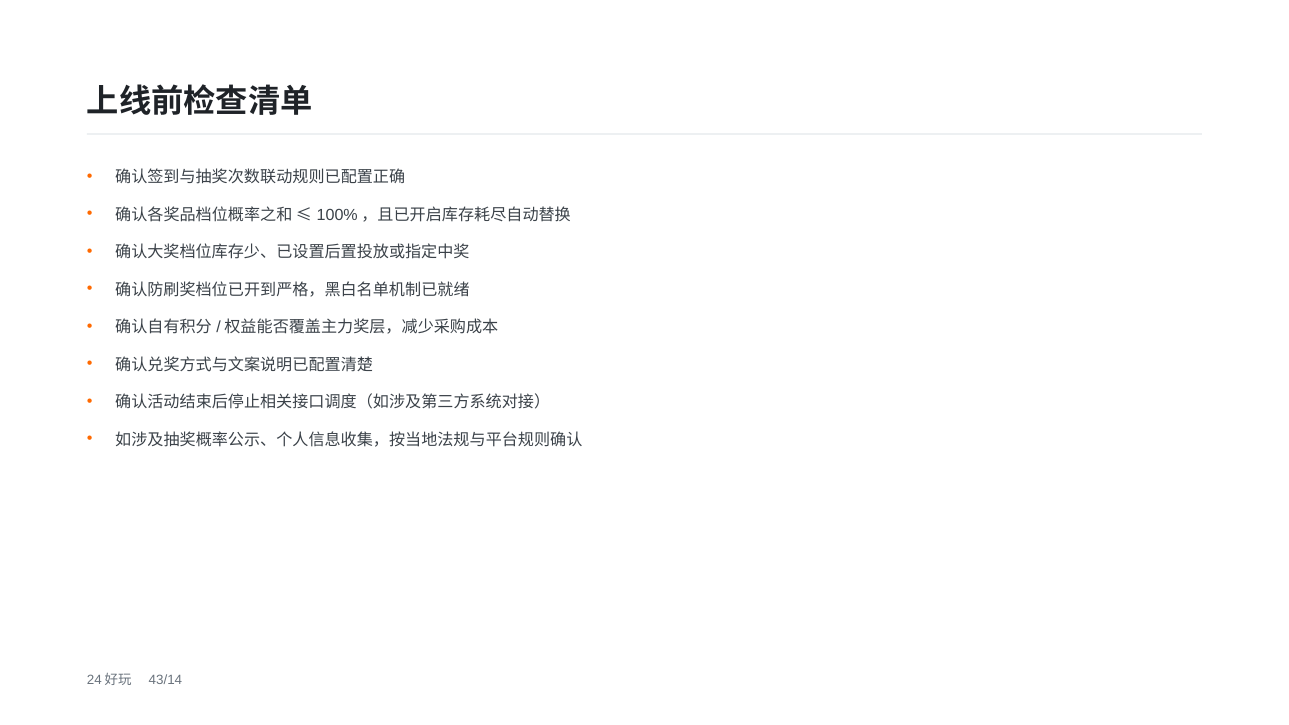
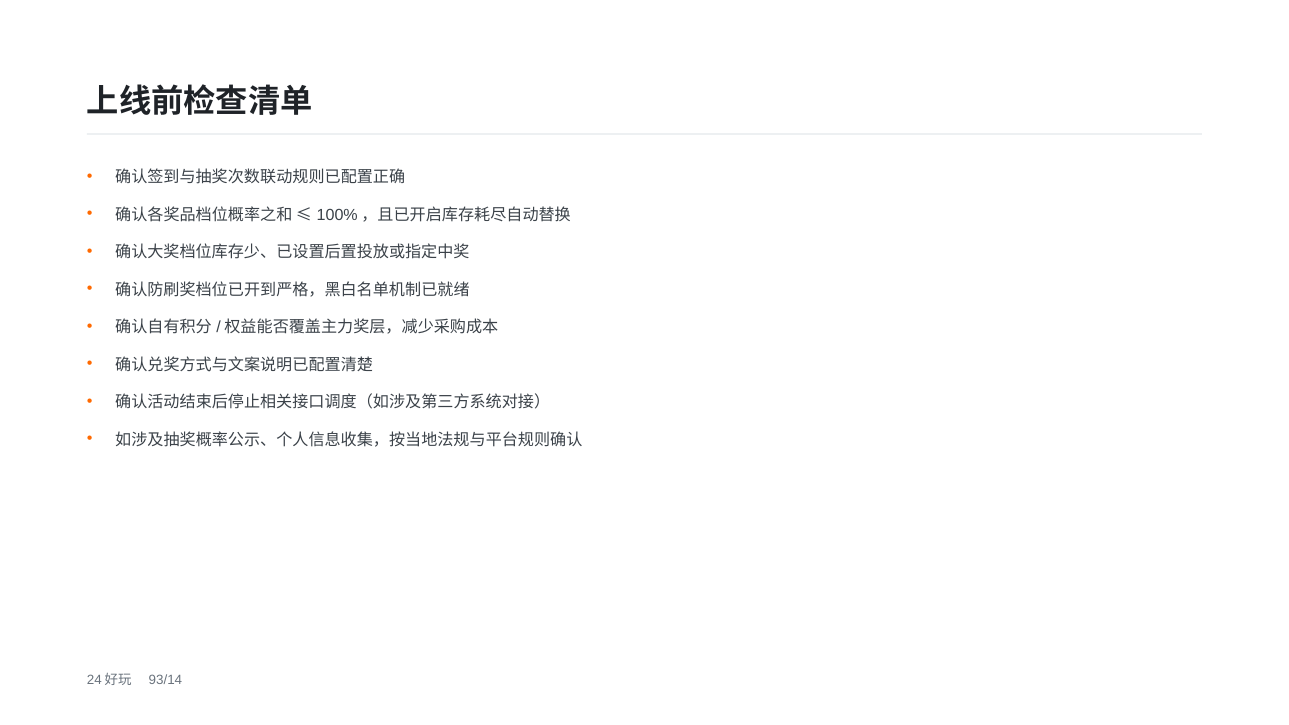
43/14: 43/14 -> 93/14
